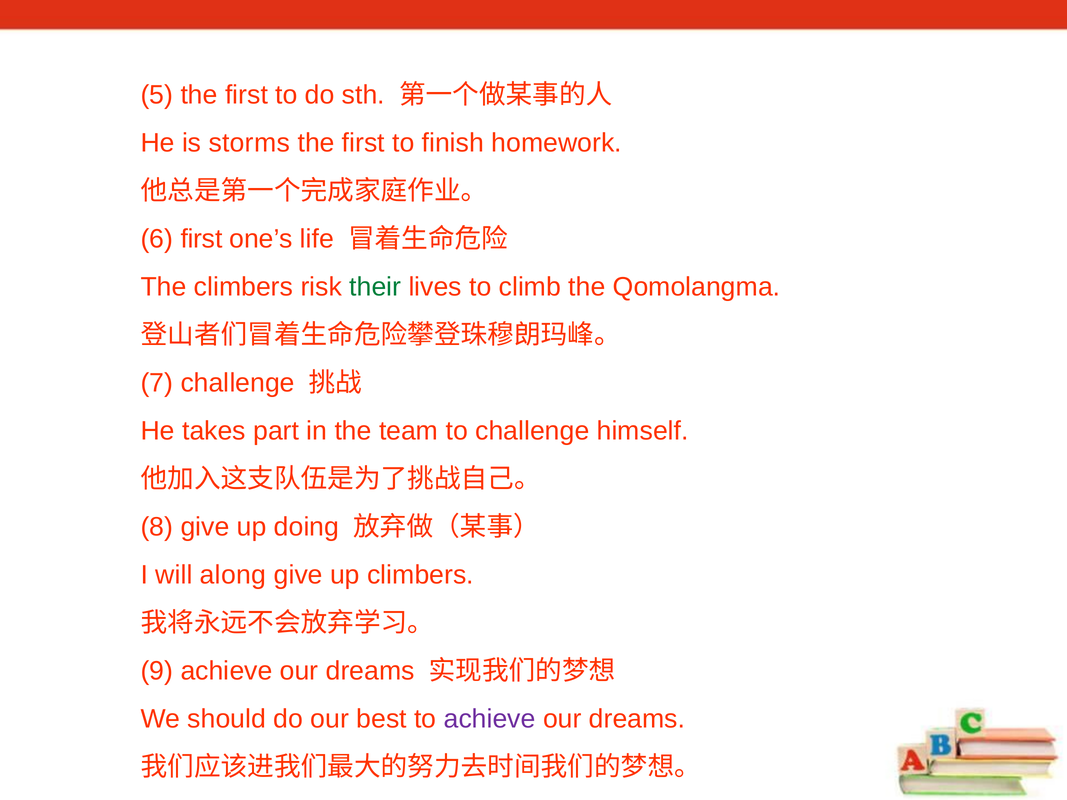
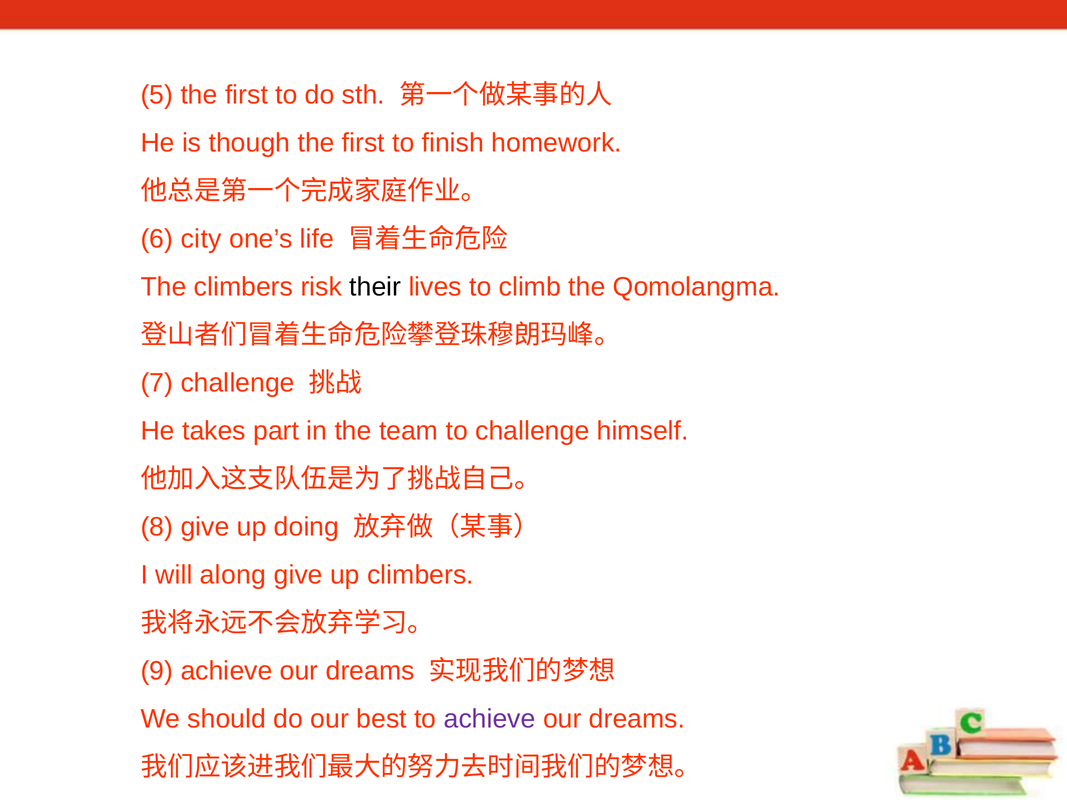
storms: storms -> though
6 first: first -> city
their colour: green -> black
